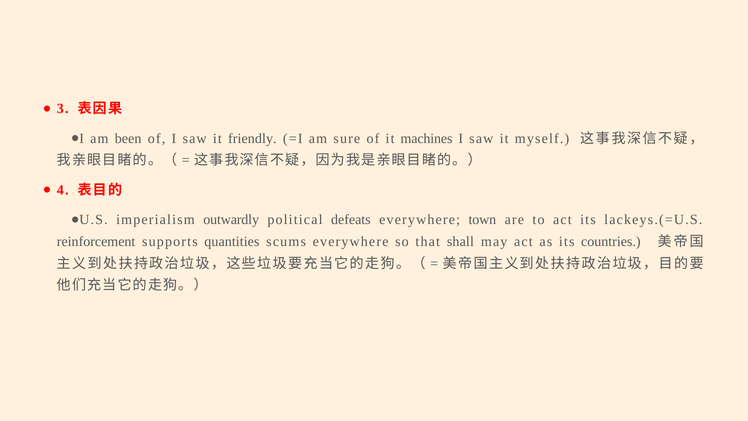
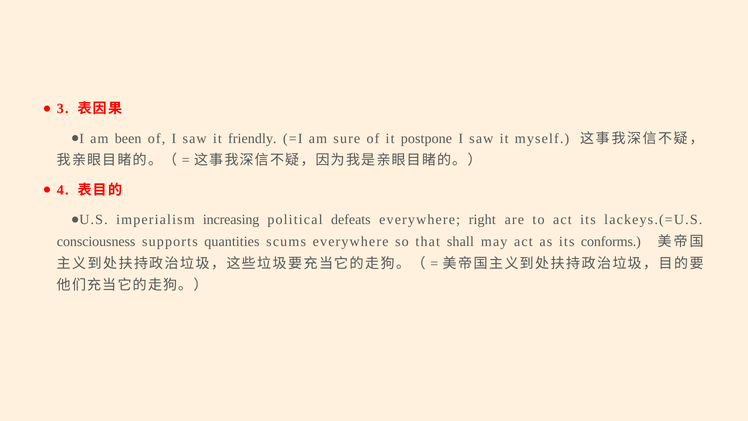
machines: machines -> postpone
outwardly: outwardly -> increasing
town: town -> right
reinforcement: reinforcement -> consciousness
countries: countries -> conforms
